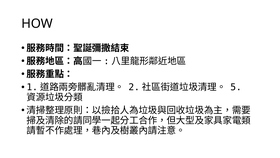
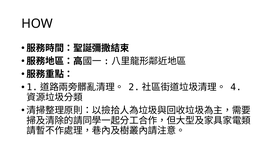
5: 5 -> 4
